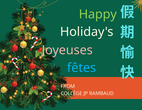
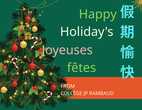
fêtes colour: light blue -> light green
